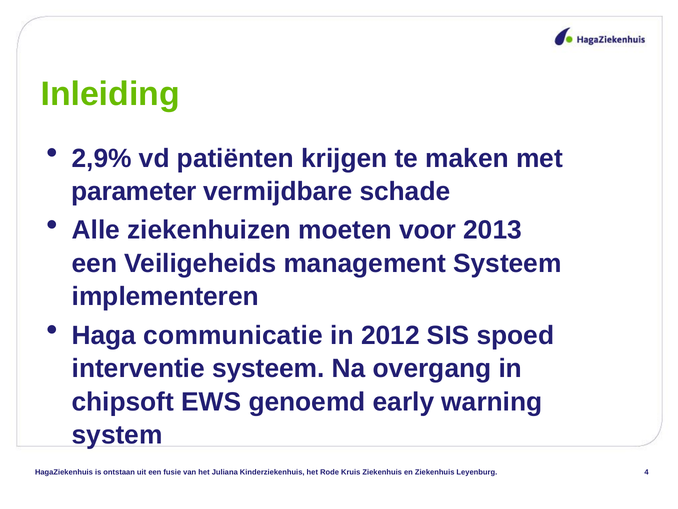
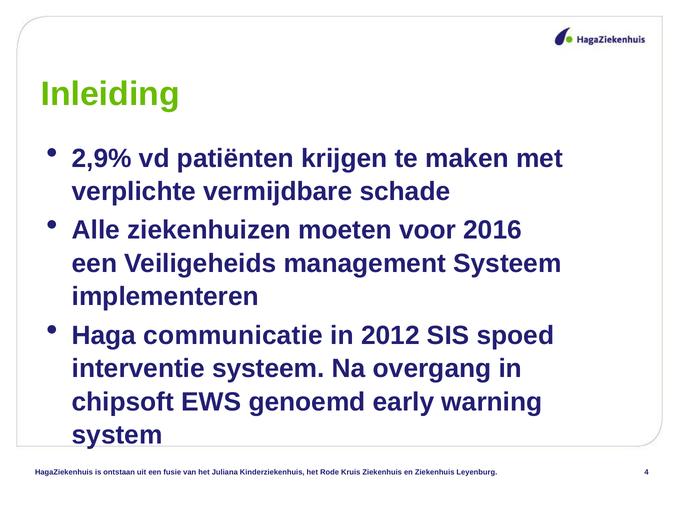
parameter: parameter -> verplichte
2013: 2013 -> 2016
